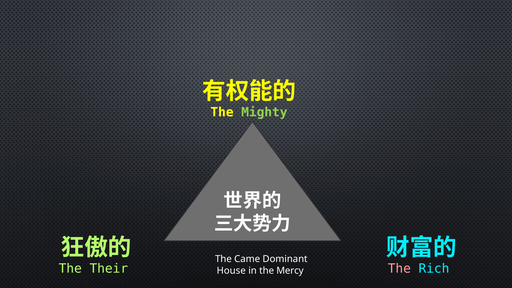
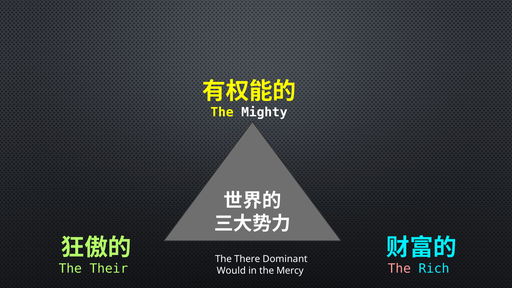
Mighty colour: light green -> white
Came: Came -> There
House: House -> Would
